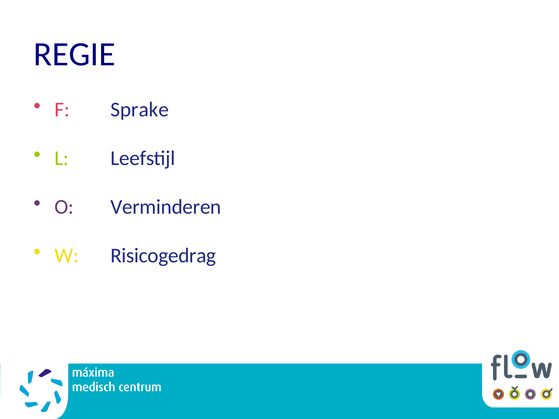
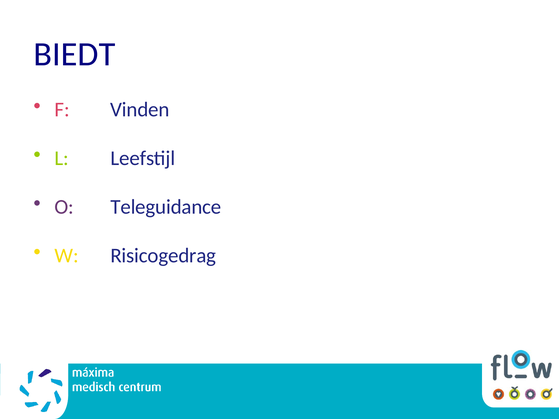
REGIE: REGIE -> BIEDT
Sprake: Sprake -> Vinden
Verminderen: Verminderen -> Teleguidance
